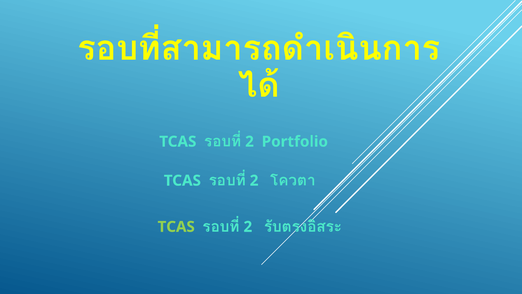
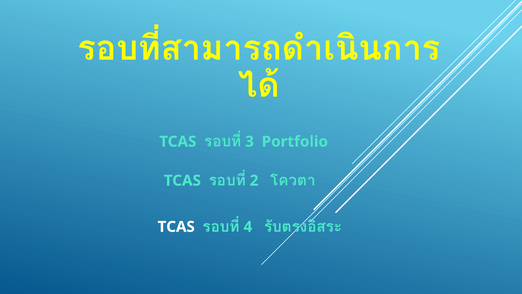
2 at (250, 141): 2 -> 3
TCAS at (176, 227) colour: light green -> white
2 at (248, 227): 2 -> 4
